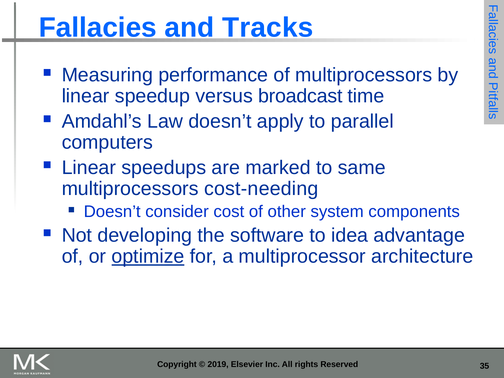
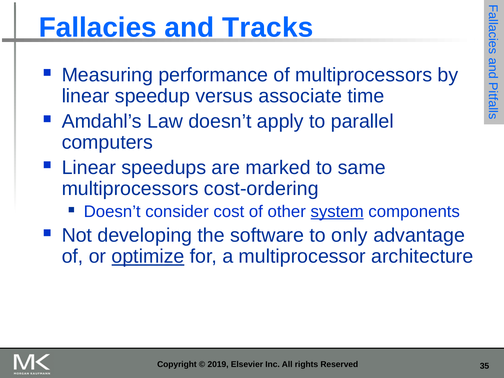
broadcast: broadcast -> associate
cost-needing: cost-needing -> cost-ordering
system underline: none -> present
idea: idea -> only
